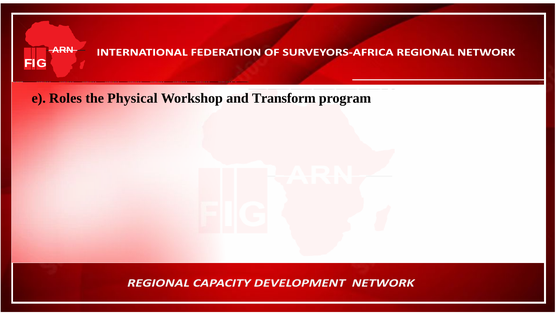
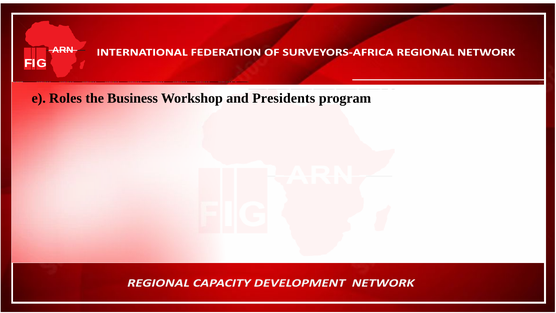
Physical: Physical -> Business
Transform: Transform -> Presidents
